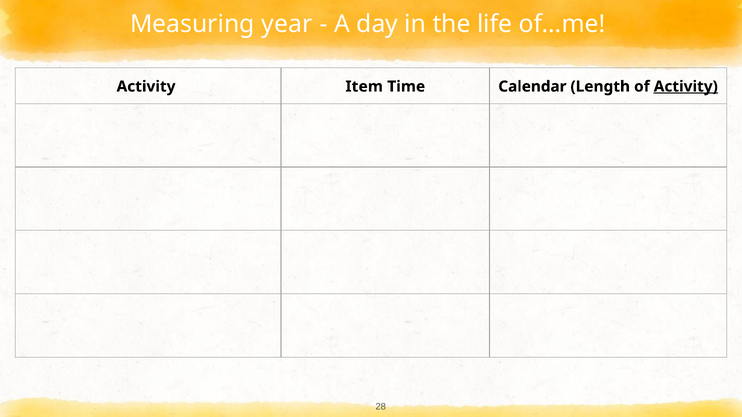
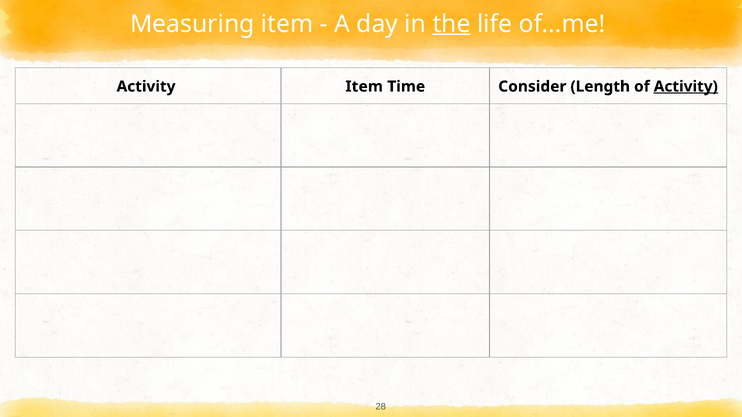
Measuring year: year -> item
the underline: none -> present
Calendar: Calendar -> Consider
